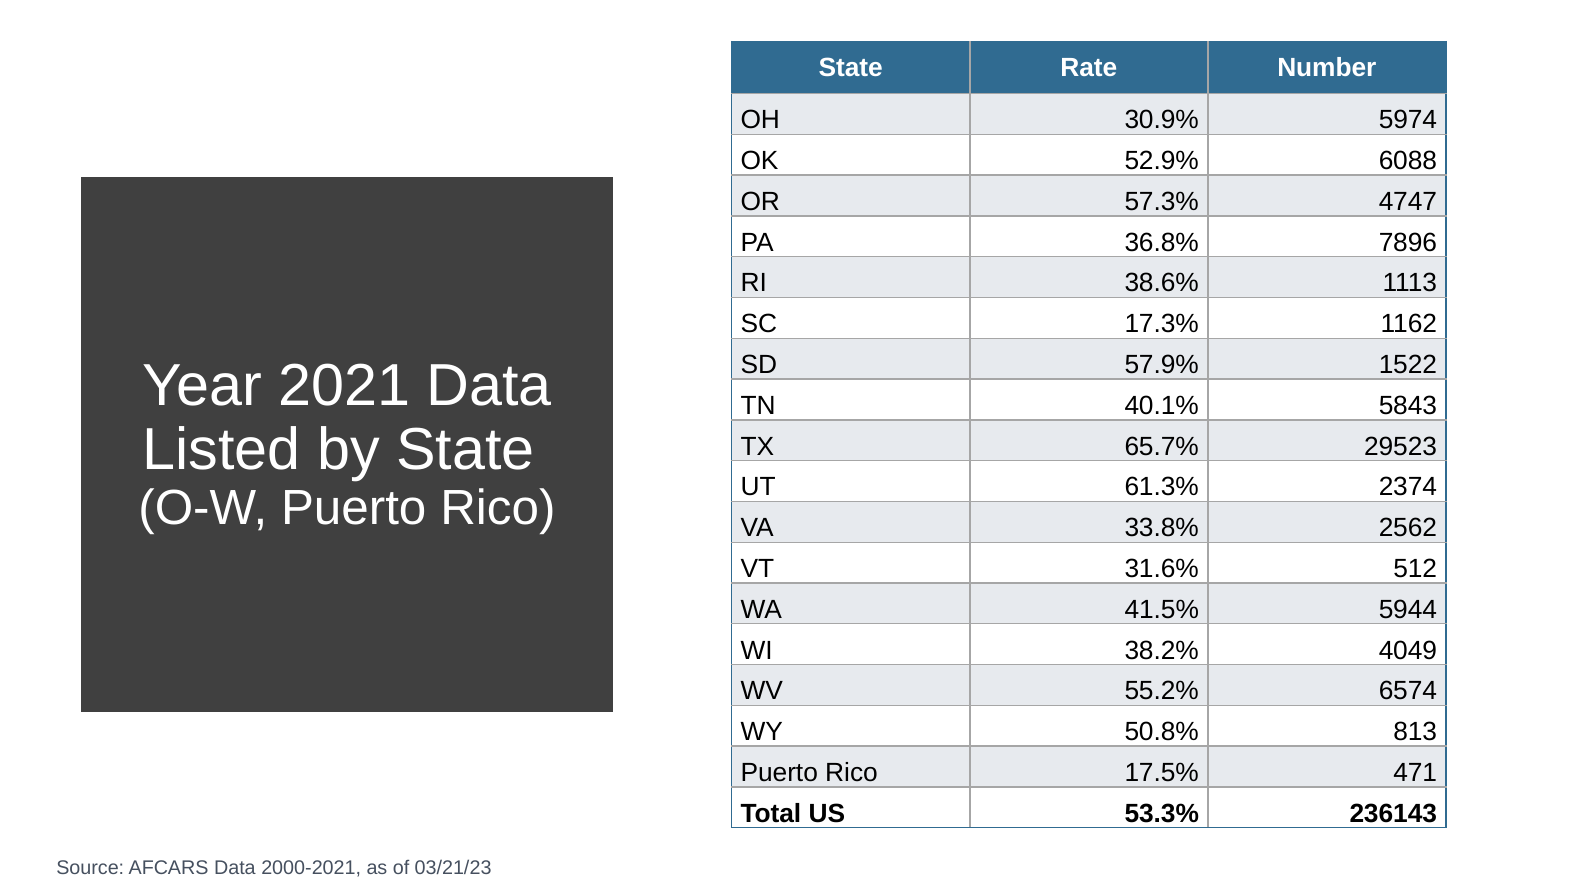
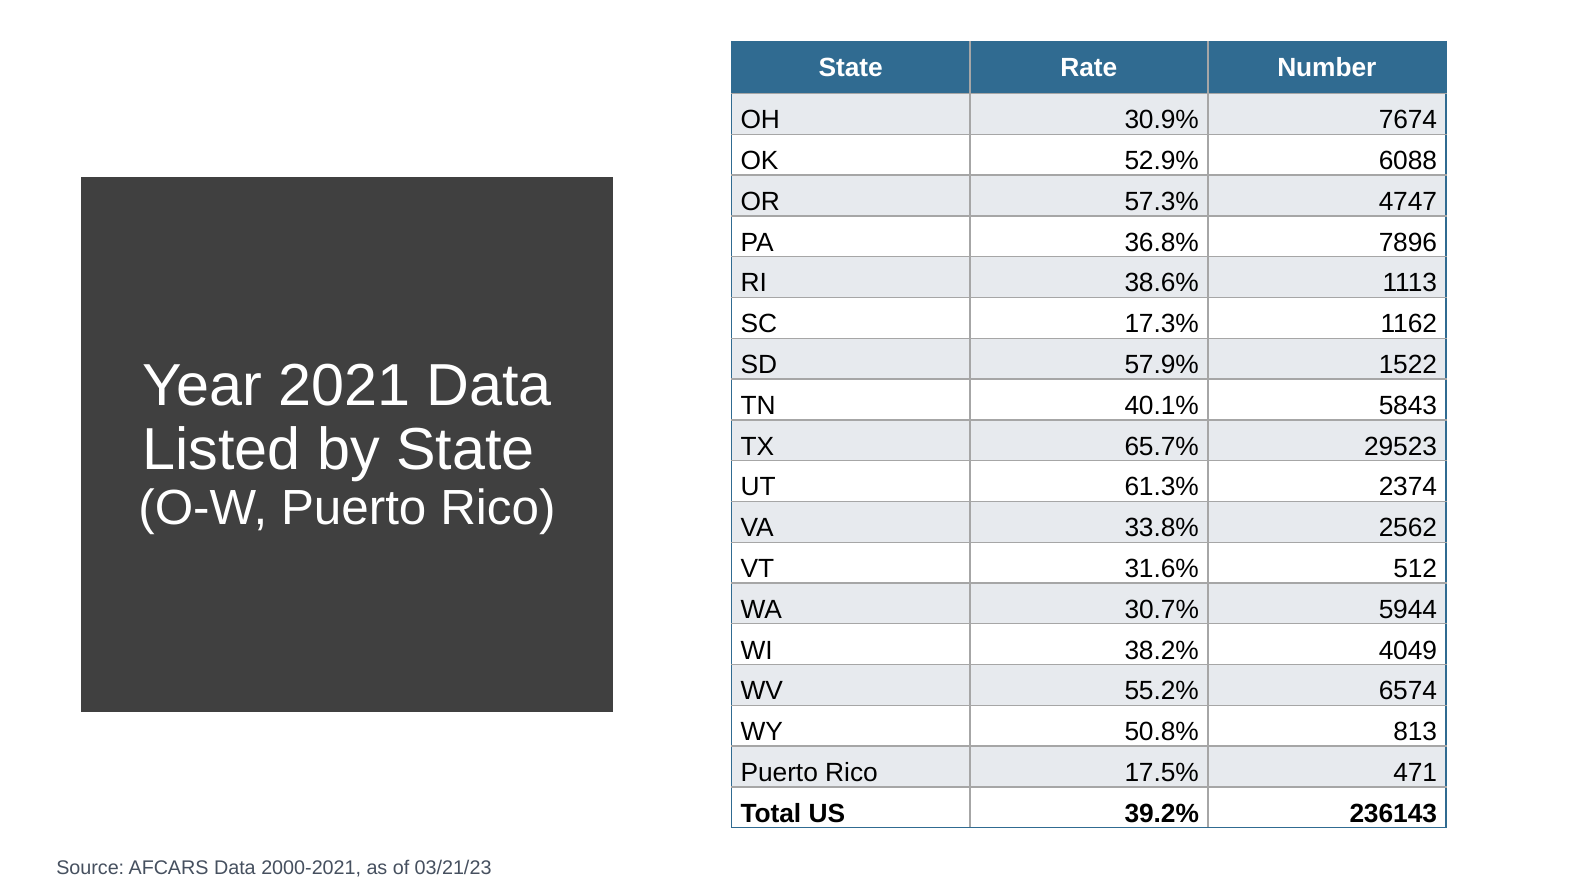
5974: 5974 -> 7674
41.5%: 41.5% -> 30.7%
53.3%: 53.3% -> 39.2%
